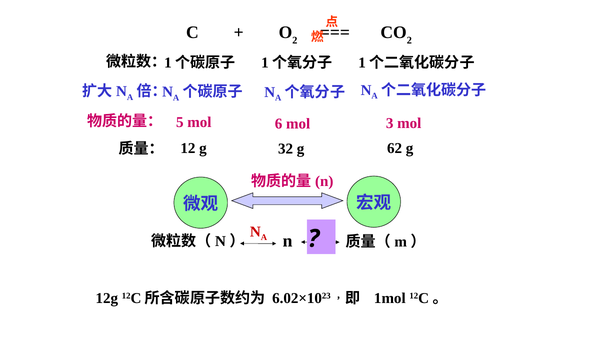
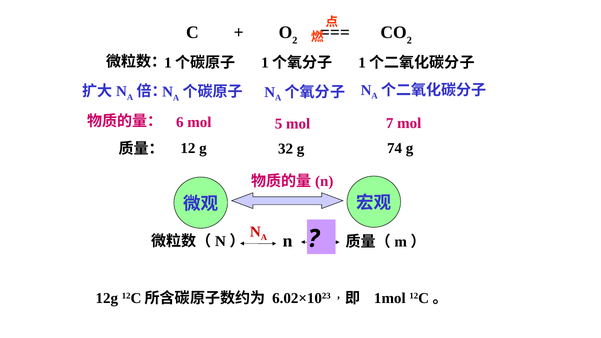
5: 5 -> 6
6: 6 -> 5
3: 3 -> 7
62: 62 -> 74
